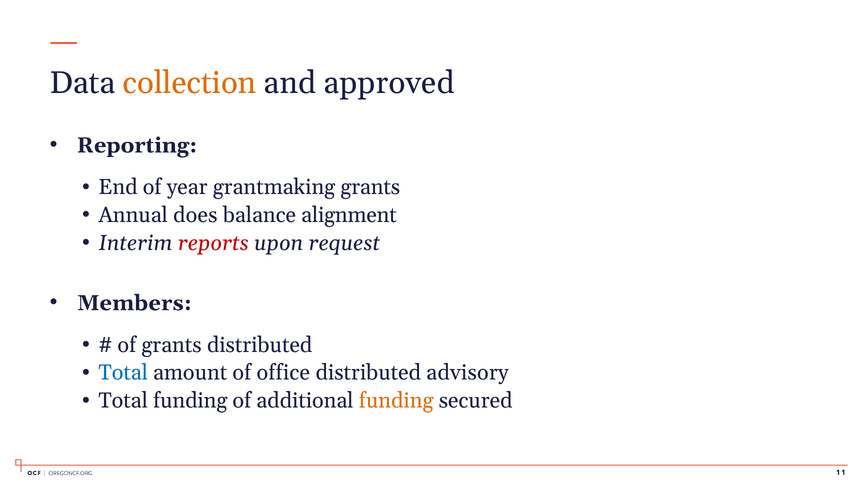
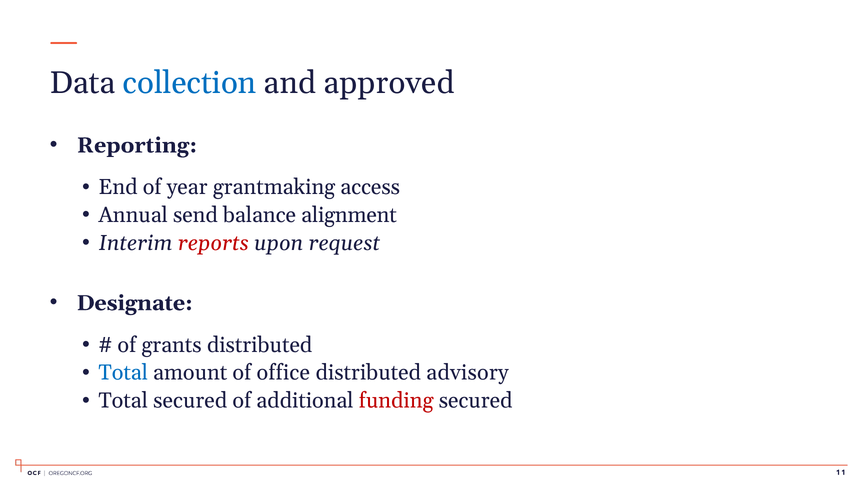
collection colour: orange -> blue
grantmaking grants: grants -> access
does: does -> send
Members: Members -> Designate
Total funding: funding -> secured
funding at (396, 400) colour: orange -> red
